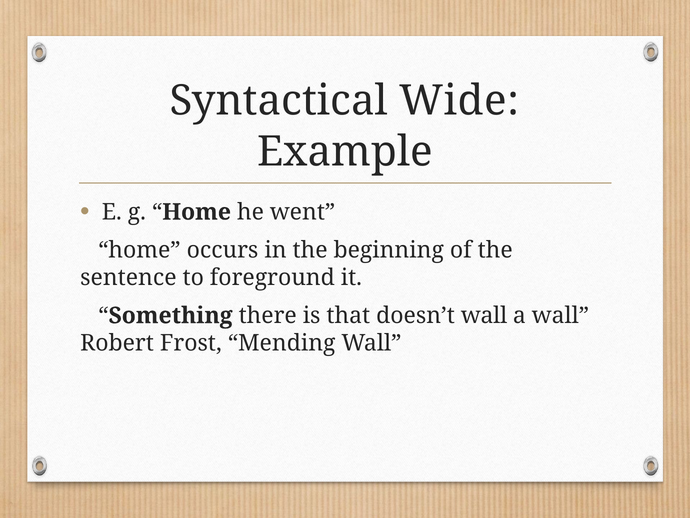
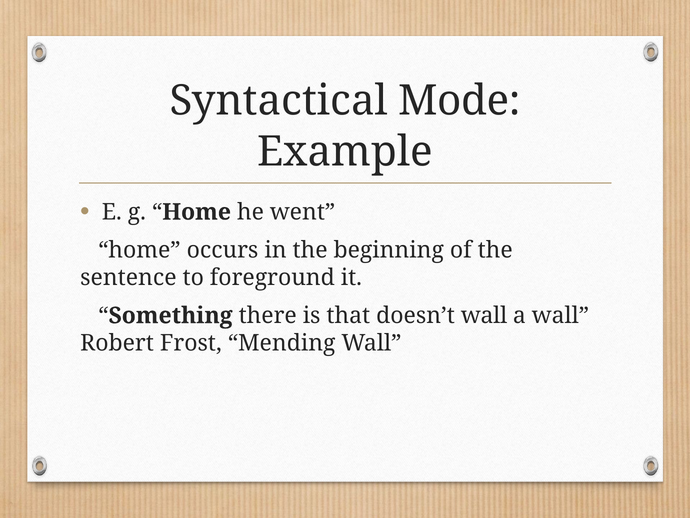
Wide: Wide -> Mode
